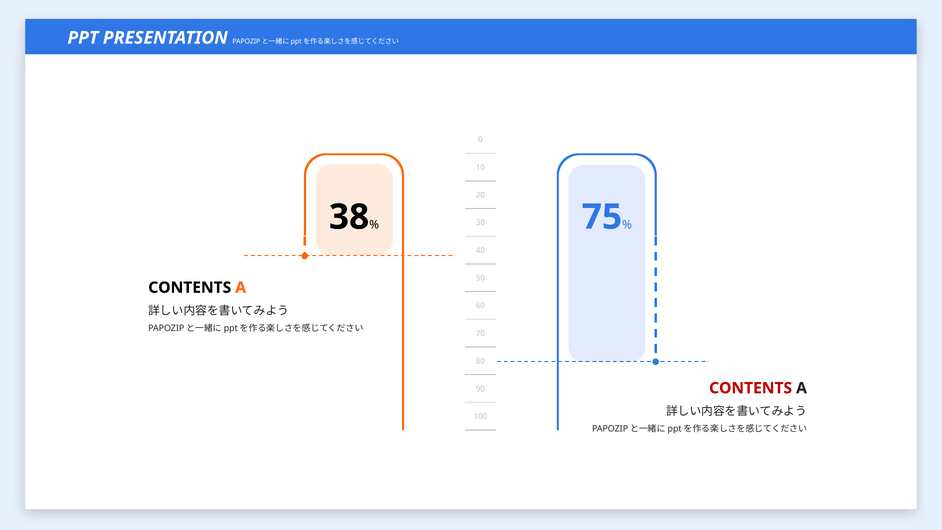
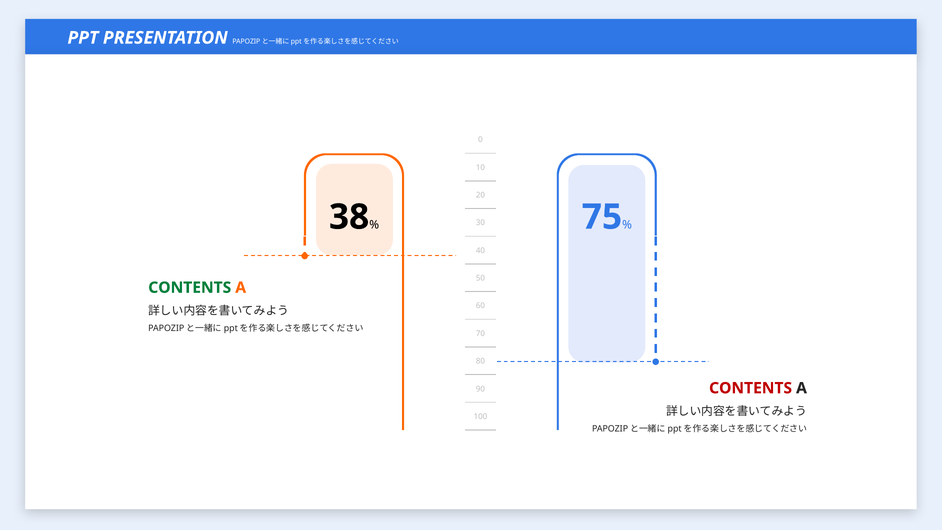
CONTENTS at (190, 288) colour: black -> green
